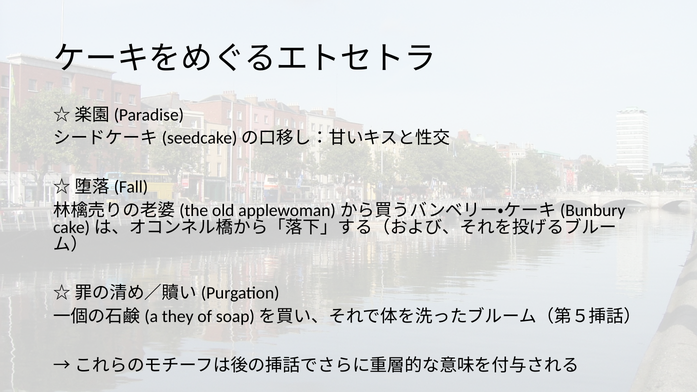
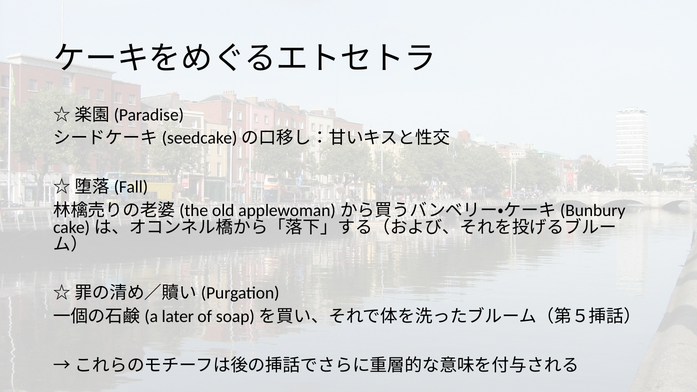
they: they -> later
